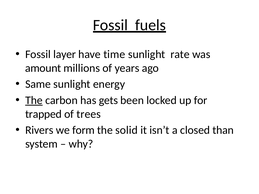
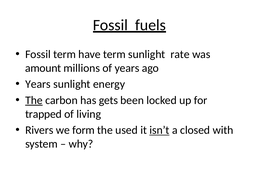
Fossil layer: layer -> term
have time: time -> term
Same at (38, 84): Same -> Years
trees: trees -> living
solid: solid -> used
isn’t underline: none -> present
than: than -> with
